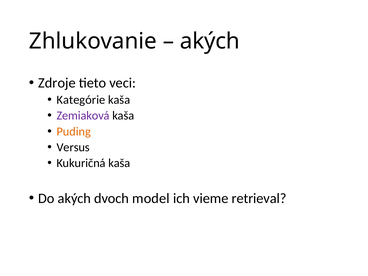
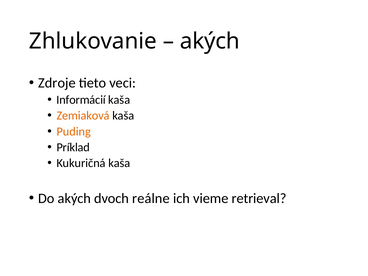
Kategórie: Kategórie -> Informácií
Zemiaková colour: purple -> orange
Versus: Versus -> Príklad
model: model -> reálne
